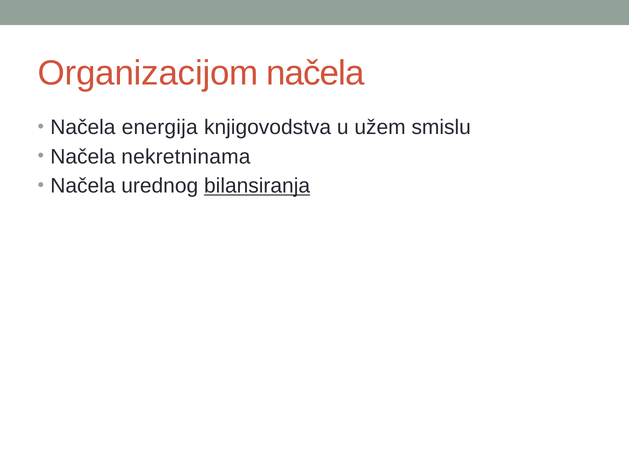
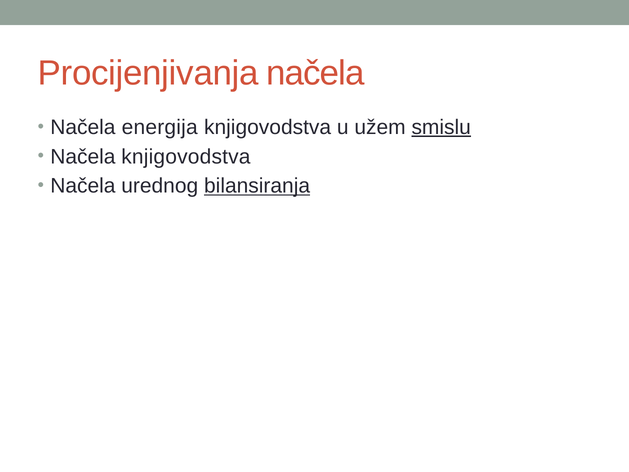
Organizacijom: Organizacijom -> Procijenjivanja
smislu underline: none -> present
Načela nekretninama: nekretninama -> knjigovodstva
